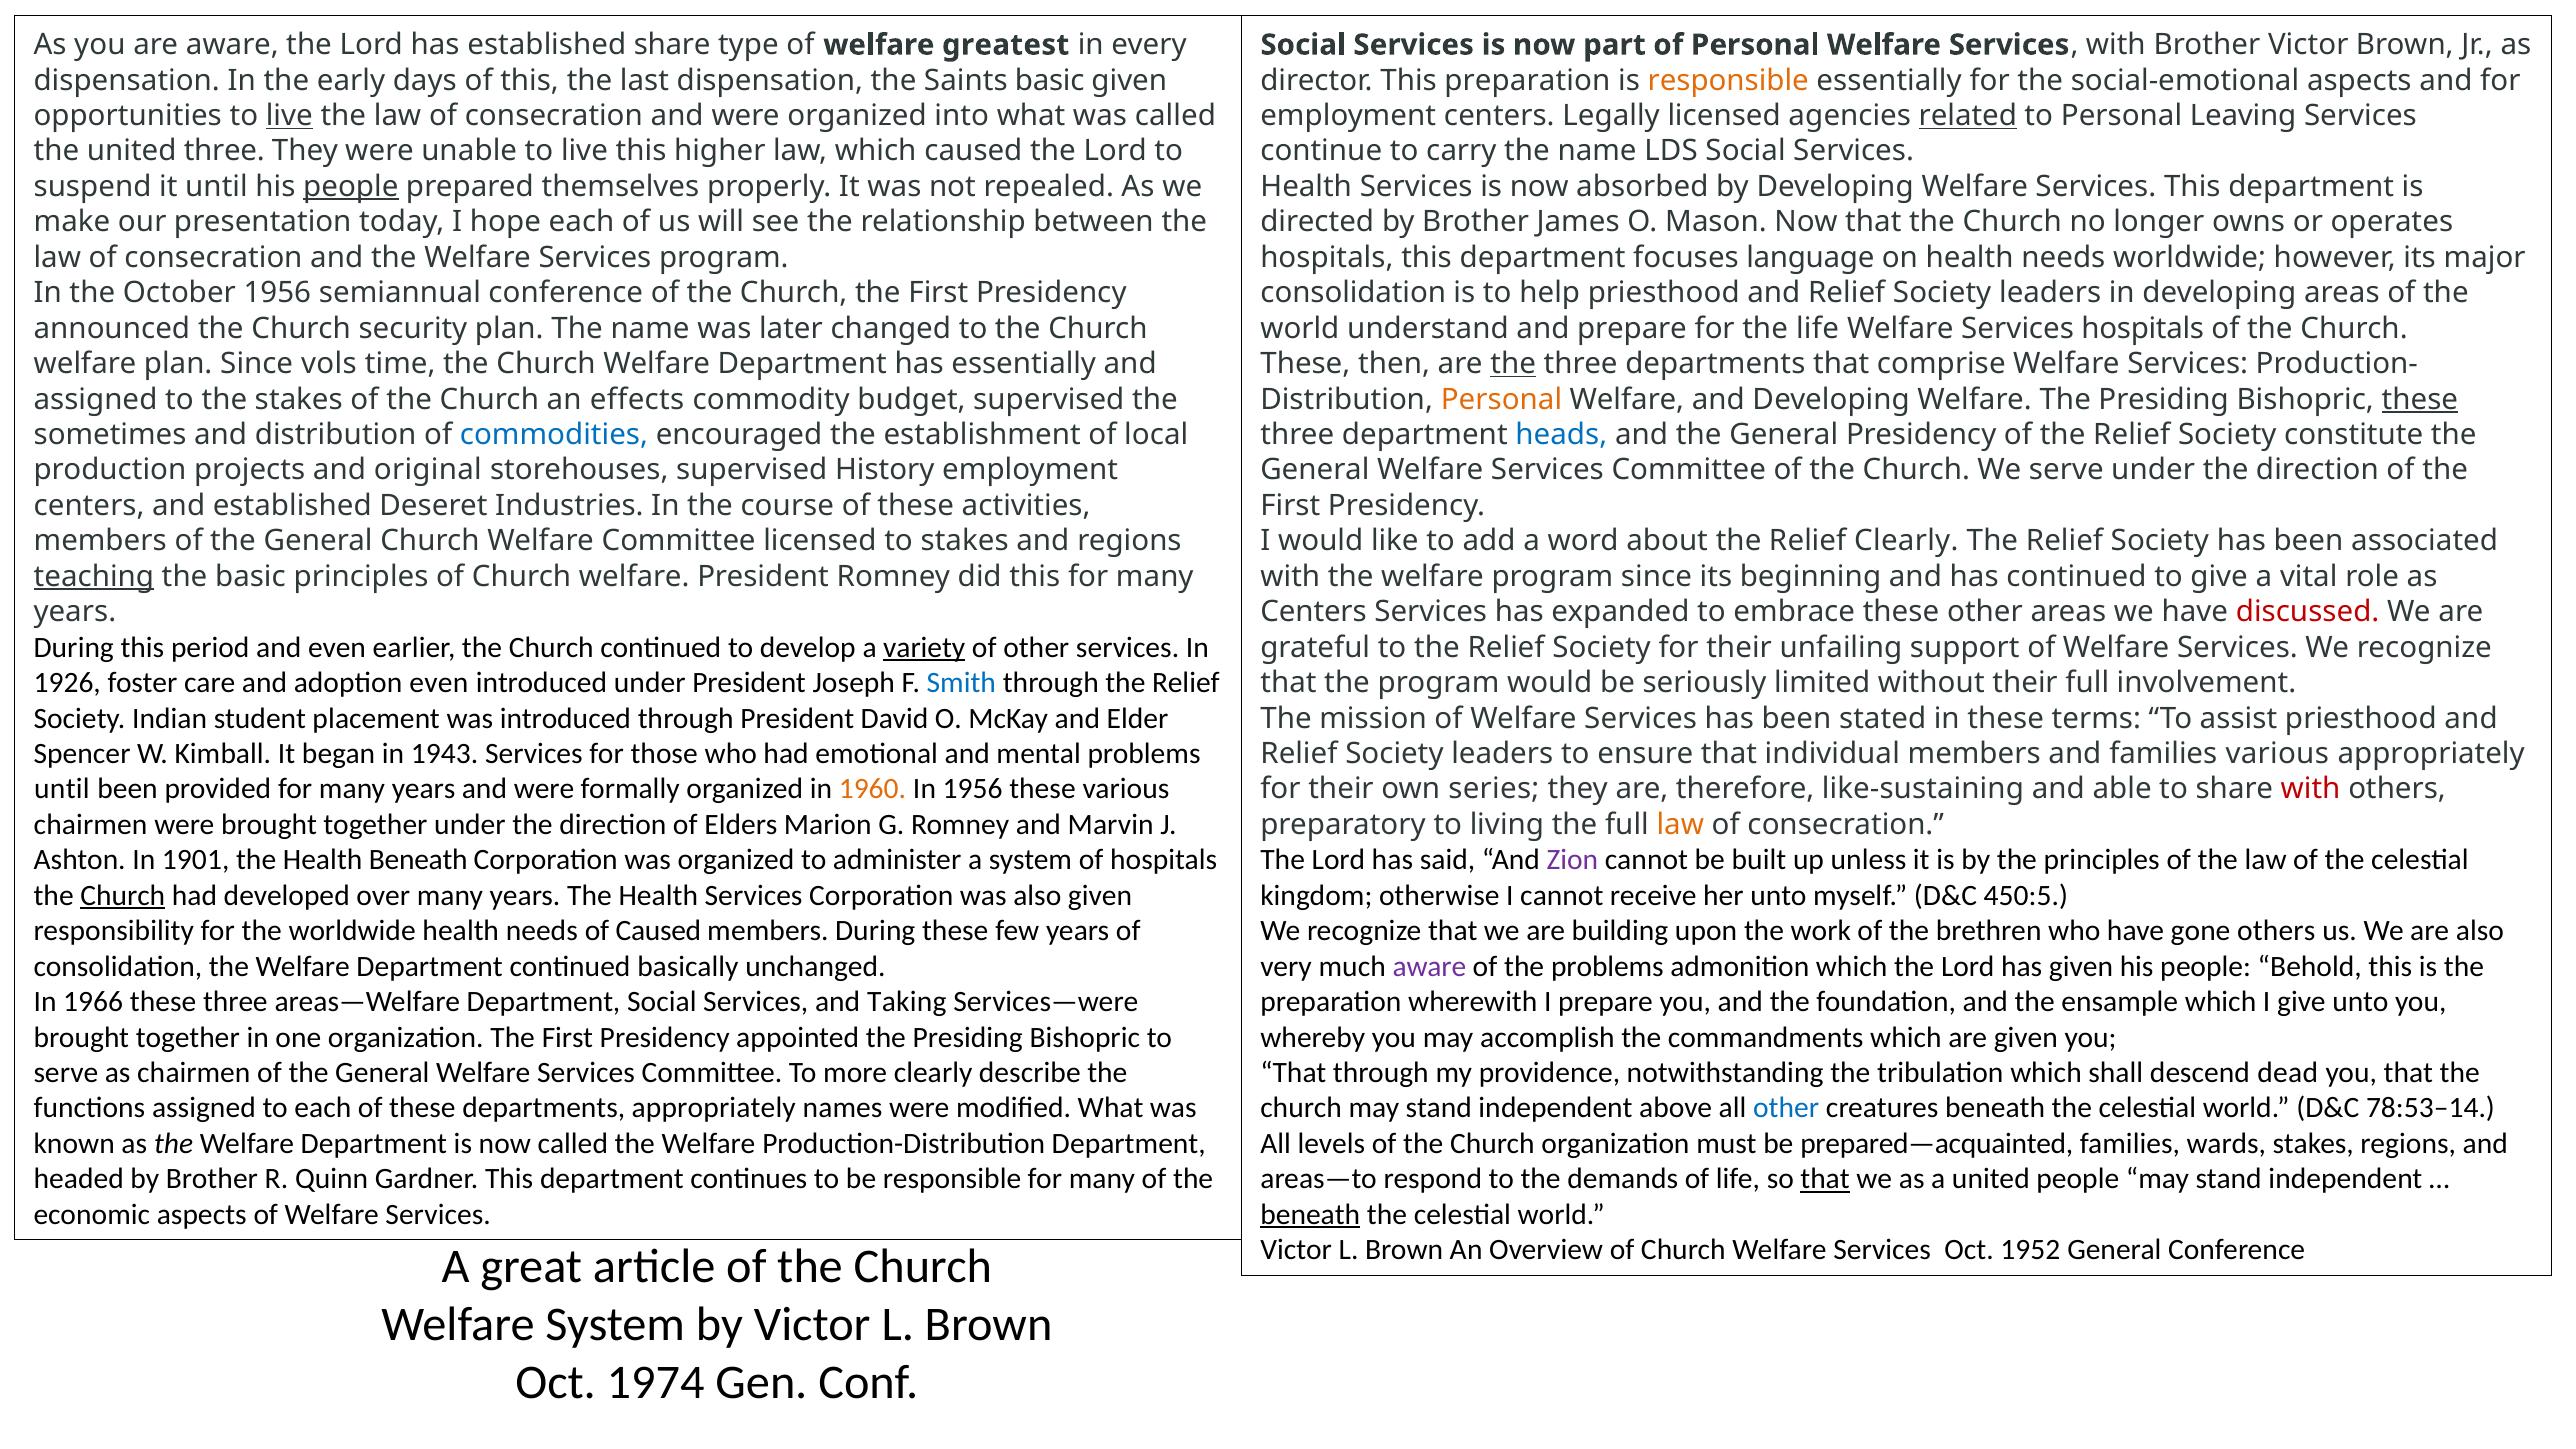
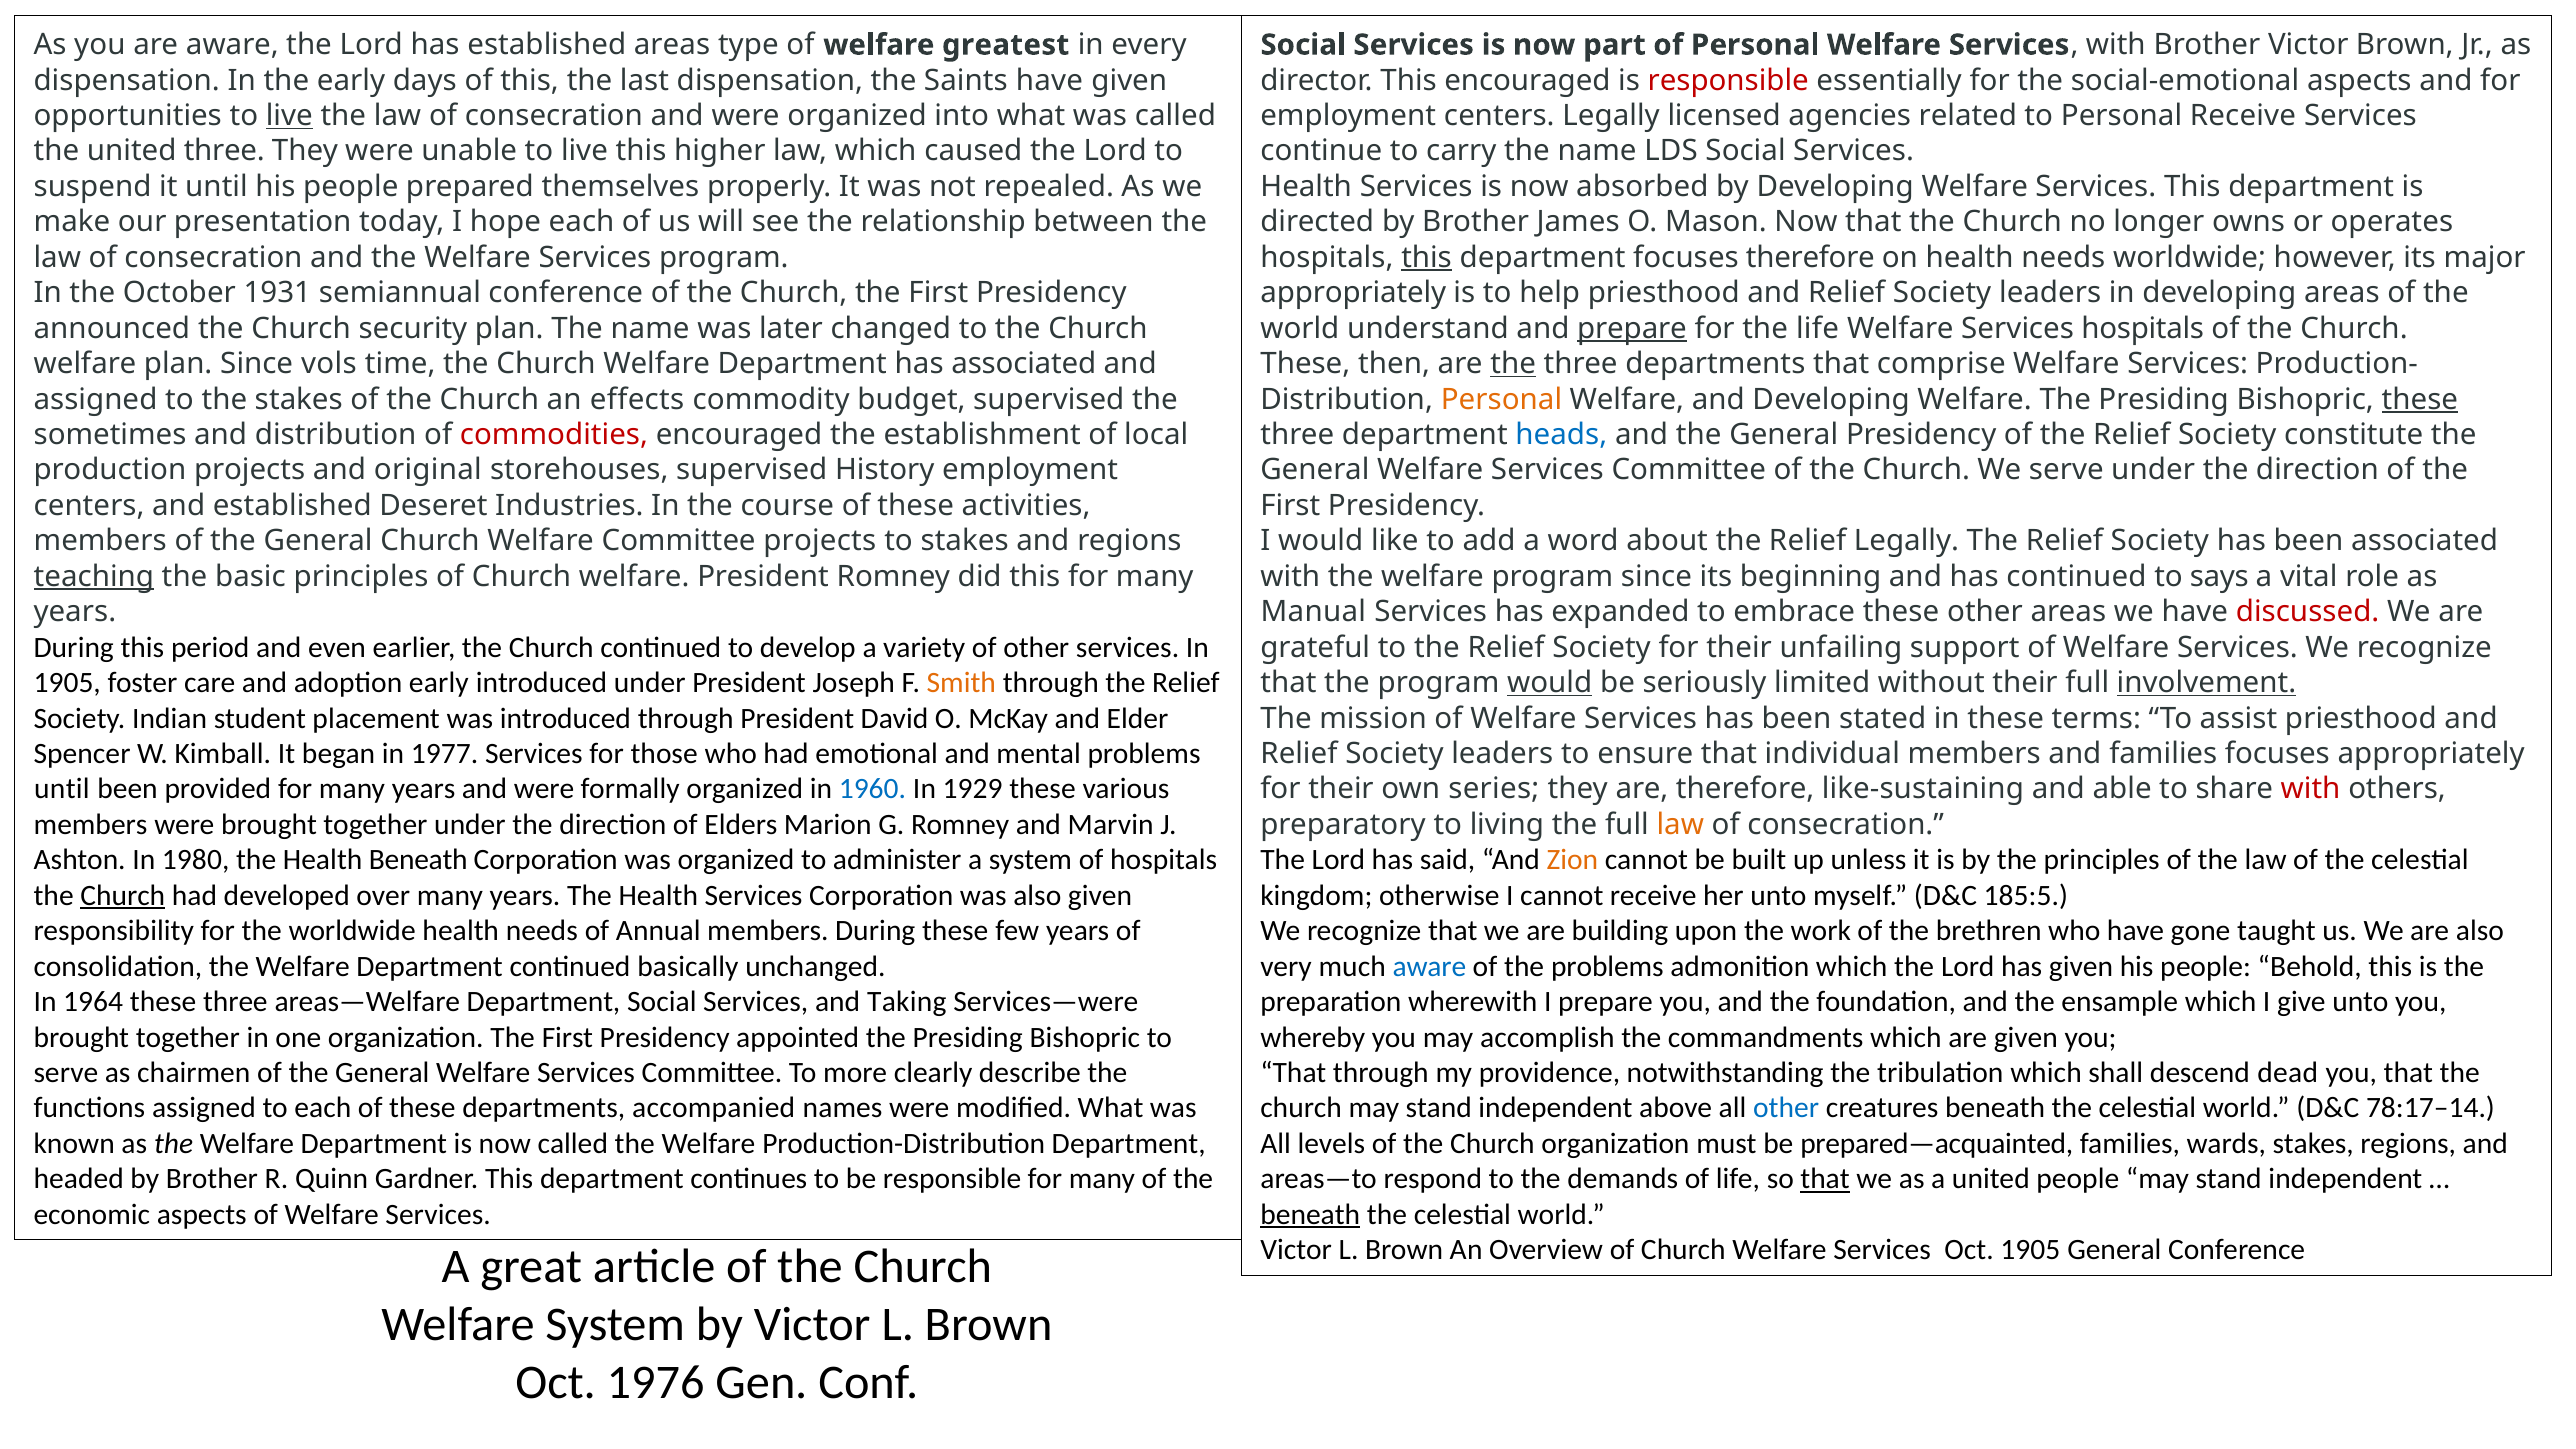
established share: share -> areas
Saints basic: basic -> have
This preparation: preparation -> encouraged
responsible at (1728, 80) colour: orange -> red
related underline: present -> none
Personal Leaving: Leaving -> Receive
people at (351, 187) underline: present -> none
this at (1427, 258) underline: none -> present
focuses language: language -> therefore
October 1956: 1956 -> 1931
consolidation at (1353, 293): consolidation -> appropriately
prepare at (1632, 328) underline: none -> present
has essentially: essentially -> associated
commodities colour: blue -> red
Committee licensed: licensed -> projects
Relief Clearly: Clearly -> Legally
to give: give -> says
Centers at (1314, 612): Centers -> Manual
variety underline: present -> none
1926 at (67, 683): 1926 -> 1905
adoption even: even -> early
Smith colour: blue -> orange
would at (1550, 683) underline: none -> present
involvement underline: none -> present
1943: 1943 -> 1977
families various: various -> focuses
1960 colour: orange -> blue
In 1956: 1956 -> 1929
chairmen at (91, 825): chairmen -> members
1901: 1901 -> 1980
Zion colour: purple -> orange
450:5: 450:5 -> 185:5
of Caused: Caused -> Annual
gone others: others -> taught
aware at (1429, 966) colour: purple -> blue
1966: 1966 -> 1964
departments appropriately: appropriately -> accompanied
78:53–14: 78:53–14 -> 78:17–14
Oct 1952: 1952 -> 1905
1974: 1974 -> 1976
